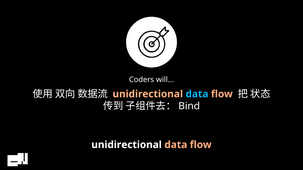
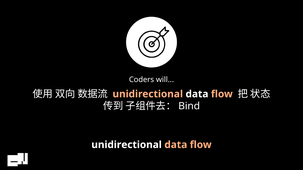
data at (197, 94) colour: light blue -> white
